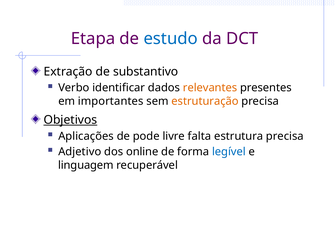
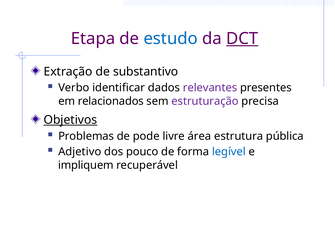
DCT underline: none -> present
relevantes colour: orange -> purple
importantes: importantes -> relacionados
estruturação colour: orange -> purple
Aplicações: Aplicações -> Problemas
falta: falta -> área
estrutura precisa: precisa -> pública
online: online -> pouco
linguagem: linguagem -> impliquem
